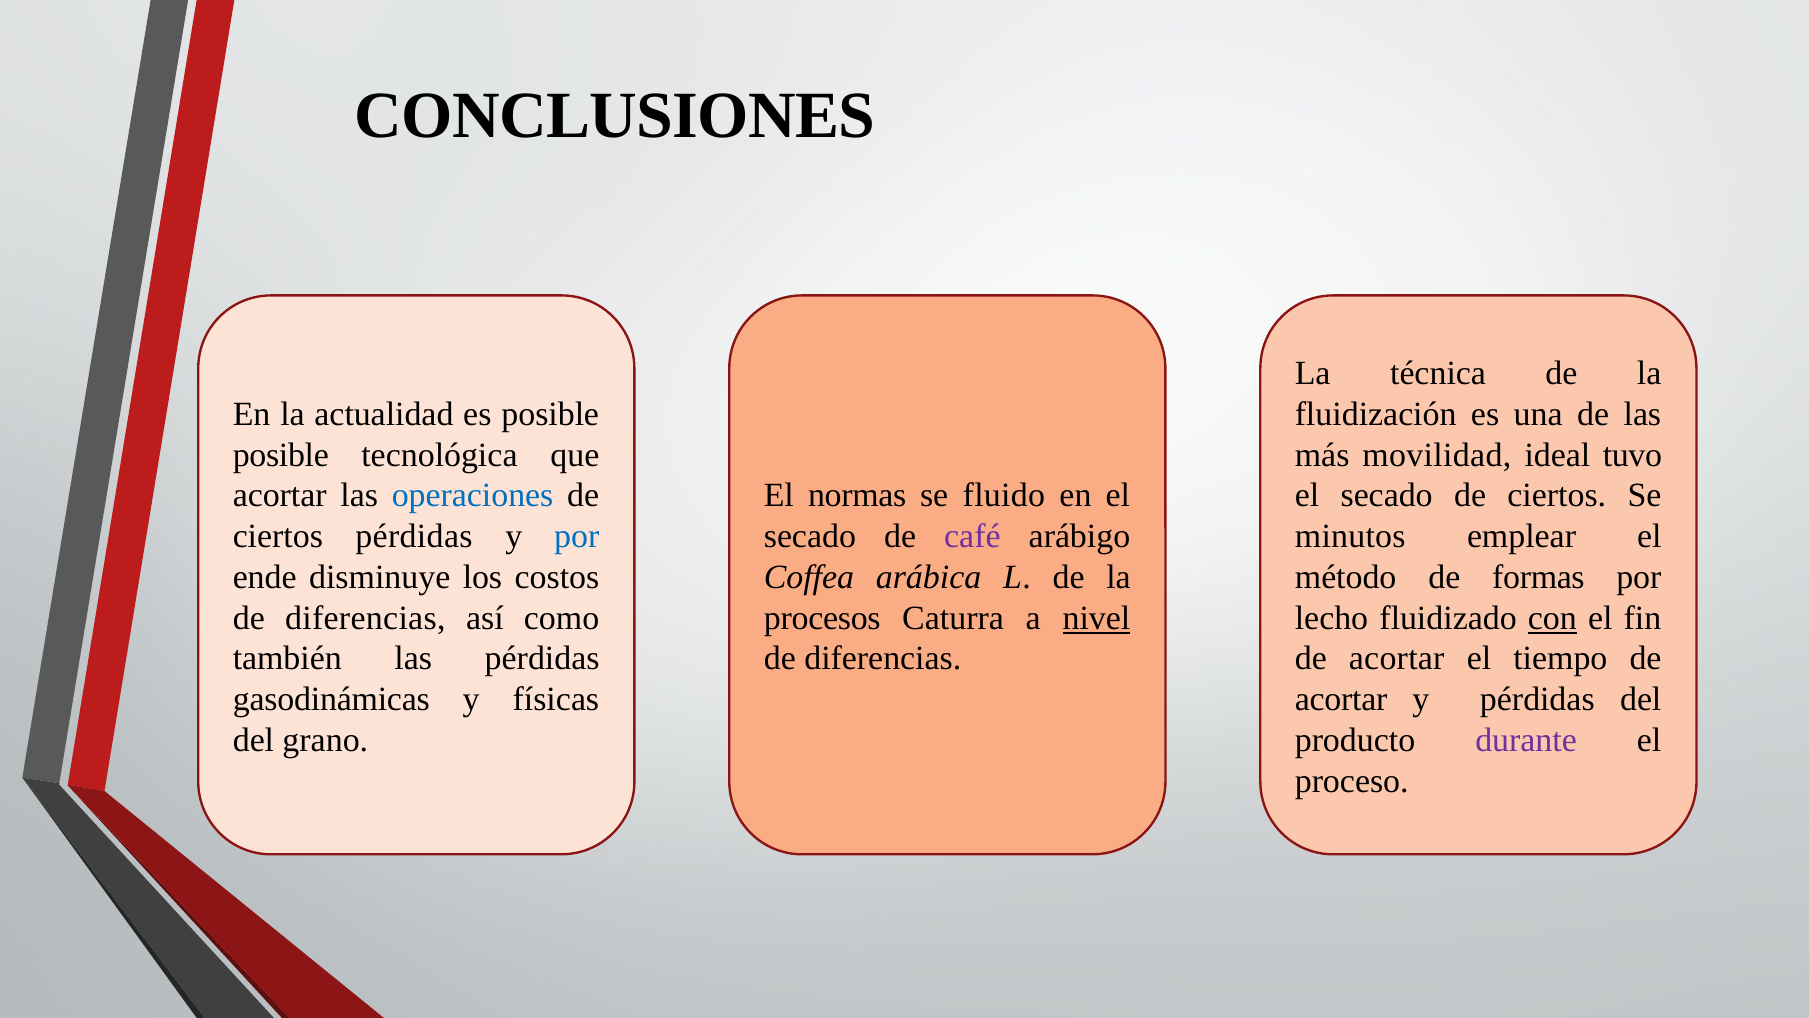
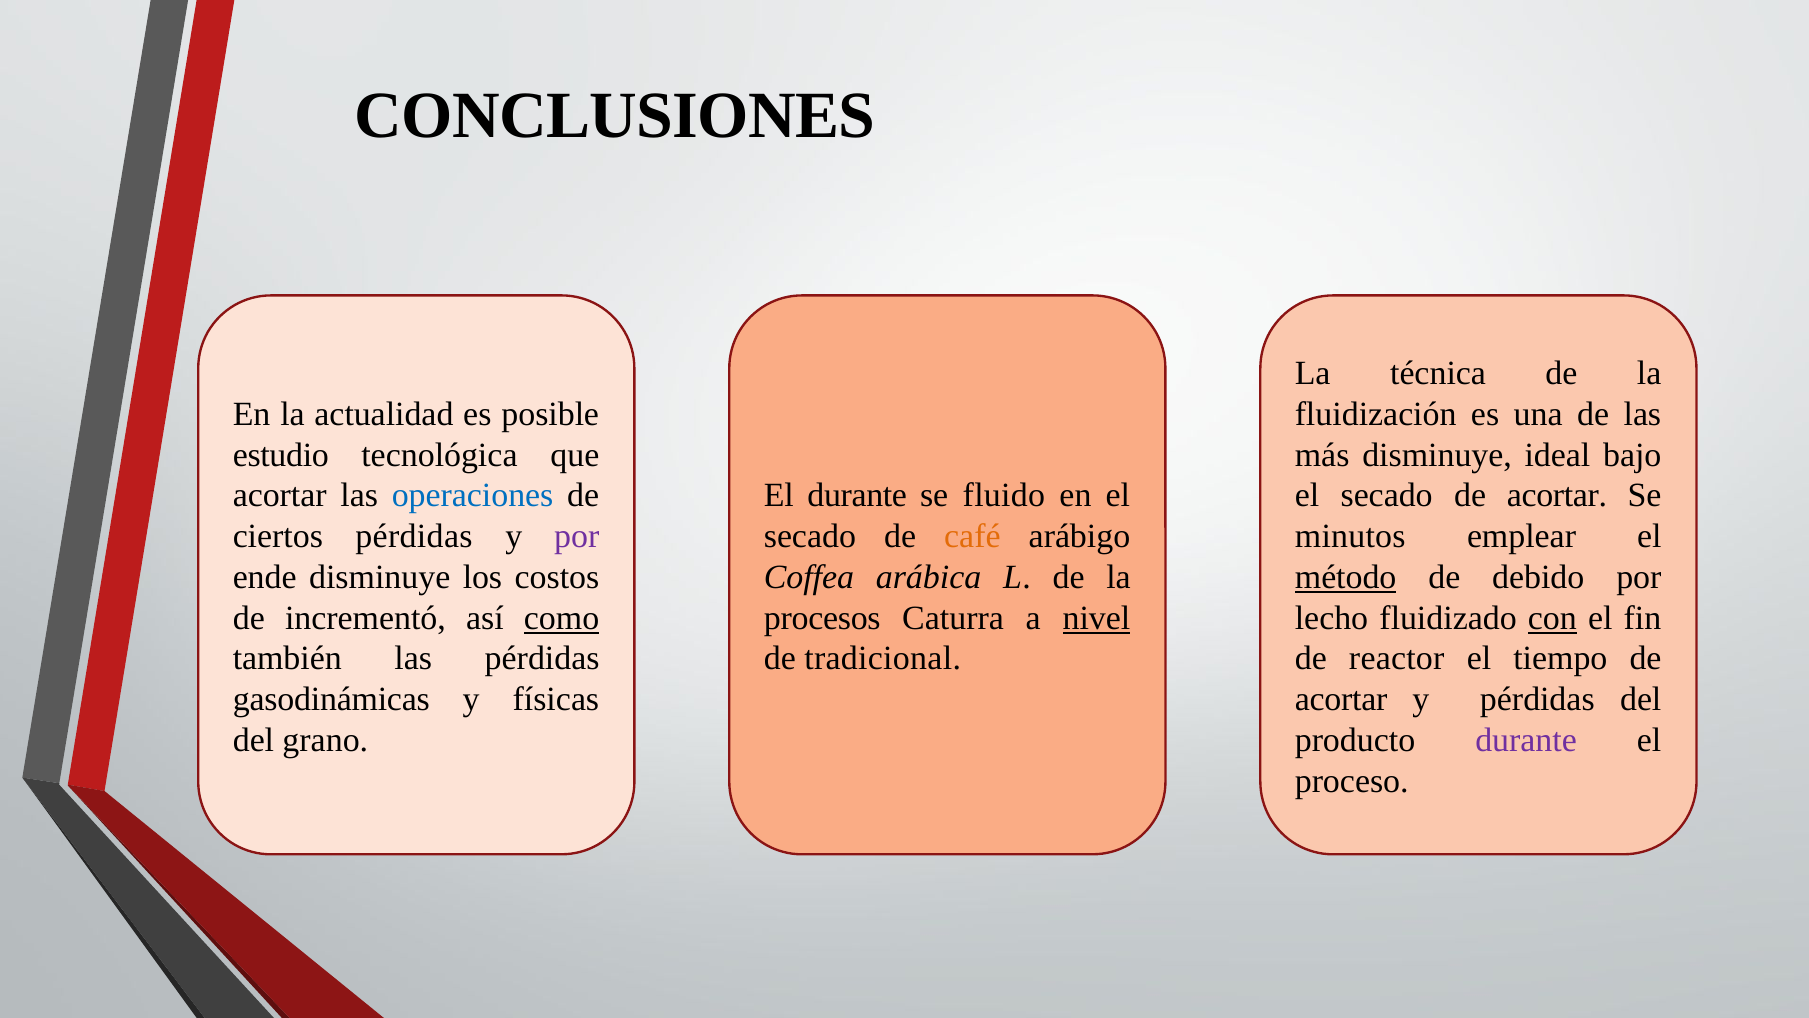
posible at (281, 455): posible -> estudio
más movilidad: movilidad -> disminuye
tuvo: tuvo -> bajo
El normas: normas -> durante
secado de ciertos: ciertos -> acortar
por at (577, 536) colour: blue -> purple
café colour: purple -> orange
método underline: none -> present
formas: formas -> debido
diferencias at (365, 618): diferencias -> incrementó
como underline: none -> present
diferencias at (883, 658): diferencias -> tradicional
acortar at (1397, 658): acortar -> reactor
